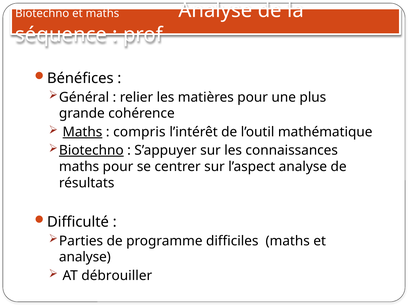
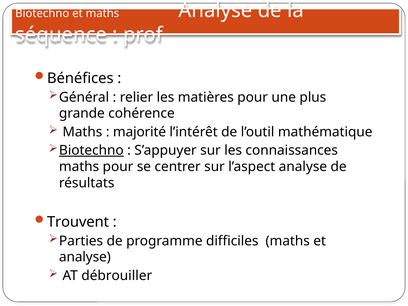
Maths at (82, 132) underline: present -> none
compris: compris -> majorité
Difficulté: Difficulté -> Trouvent
